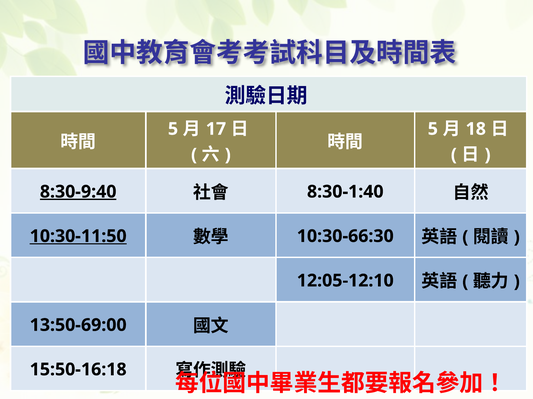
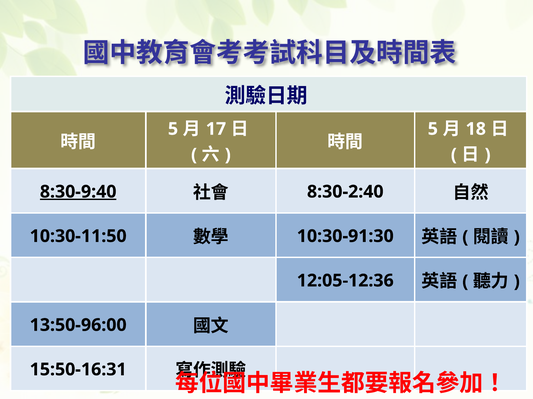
8:30-1:40: 8:30-1:40 -> 8:30-2:40
10:30-11:50 underline: present -> none
10:30-66:30: 10:30-66:30 -> 10:30-91:30
12:05-12:10: 12:05-12:10 -> 12:05-12:36
13:50-69:00: 13:50-69:00 -> 13:50-96:00
15:50-16:18: 15:50-16:18 -> 15:50-16:31
